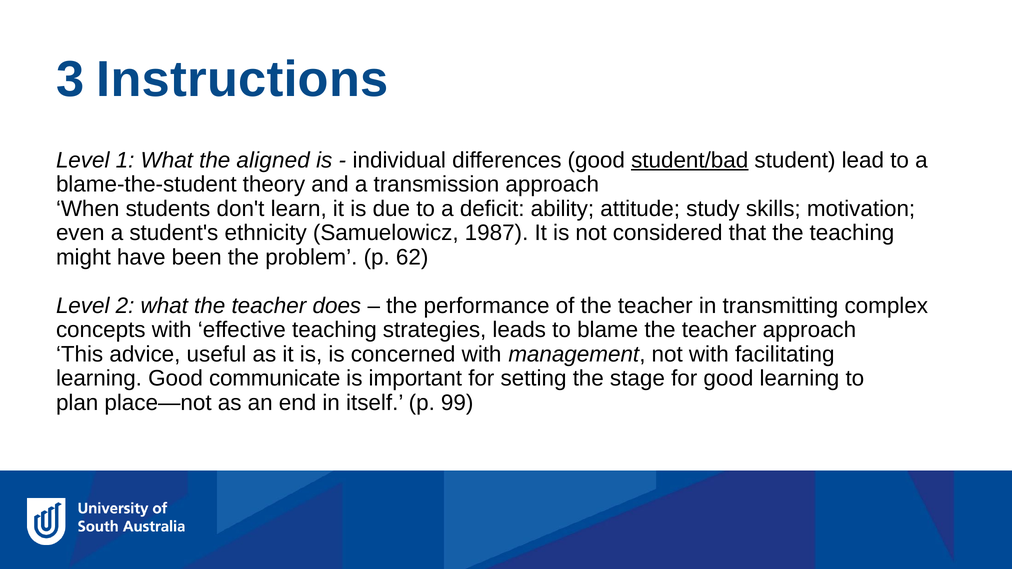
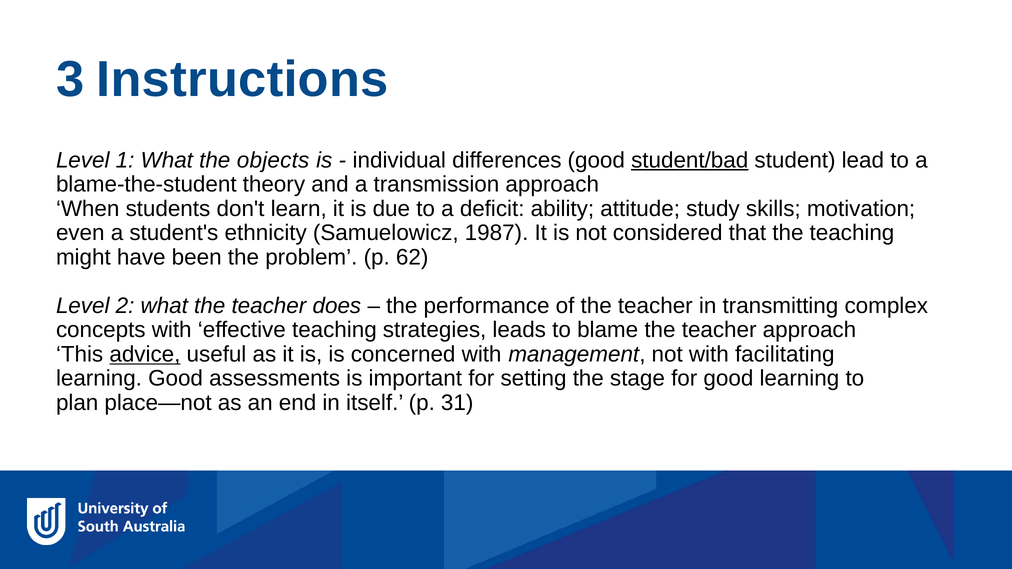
aligned: aligned -> objects
advice underline: none -> present
communicate: communicate -> assessments
99: 99 -> 31
